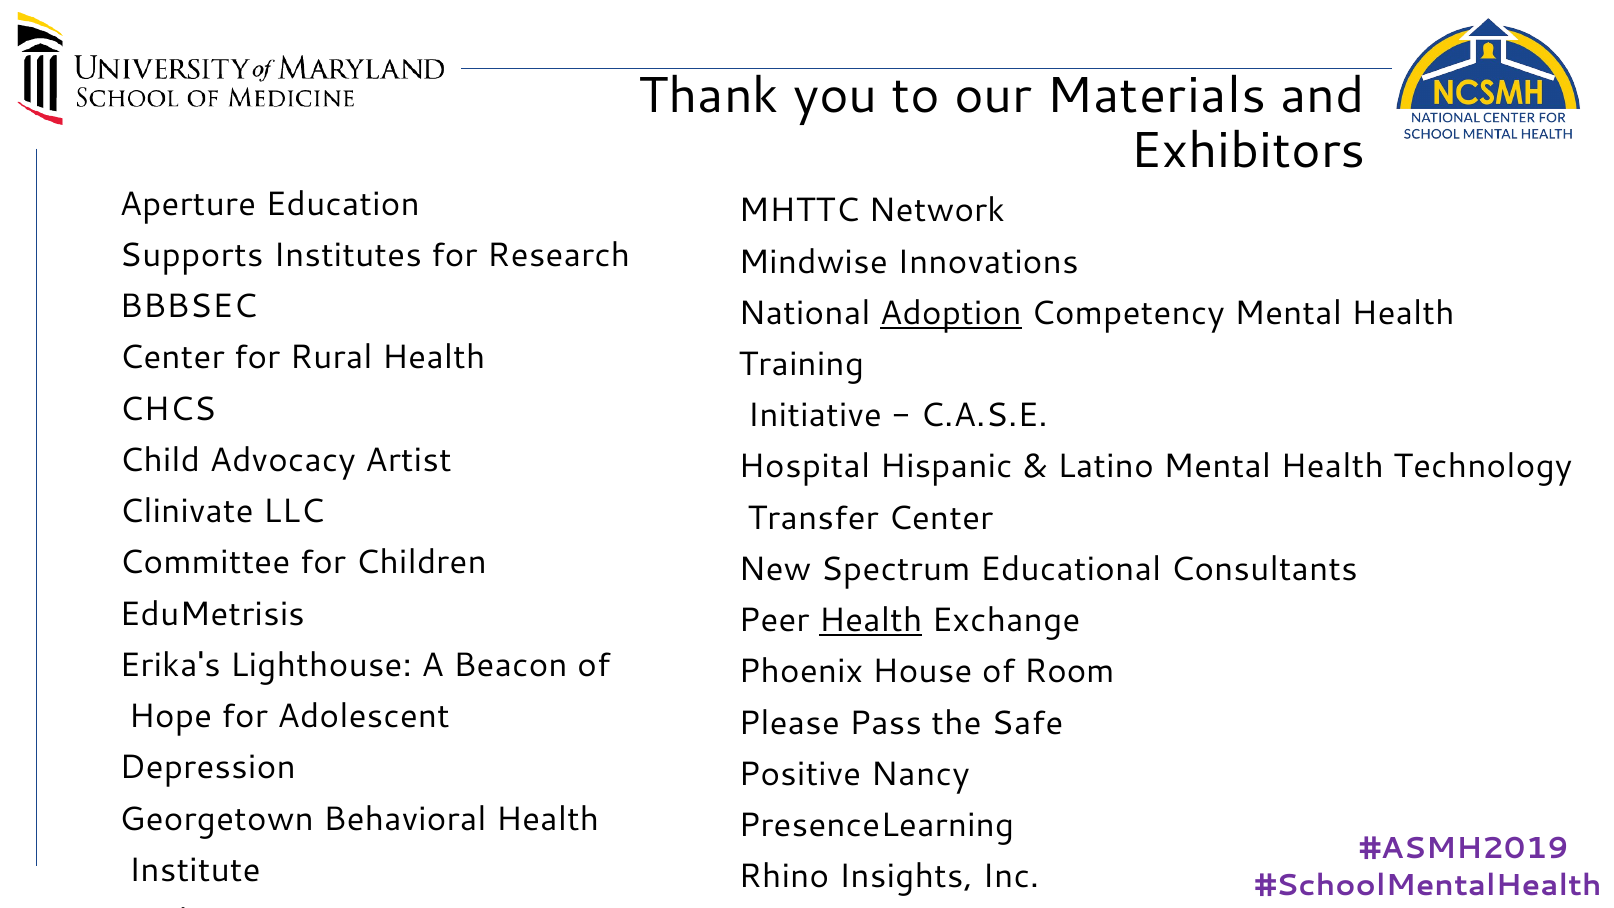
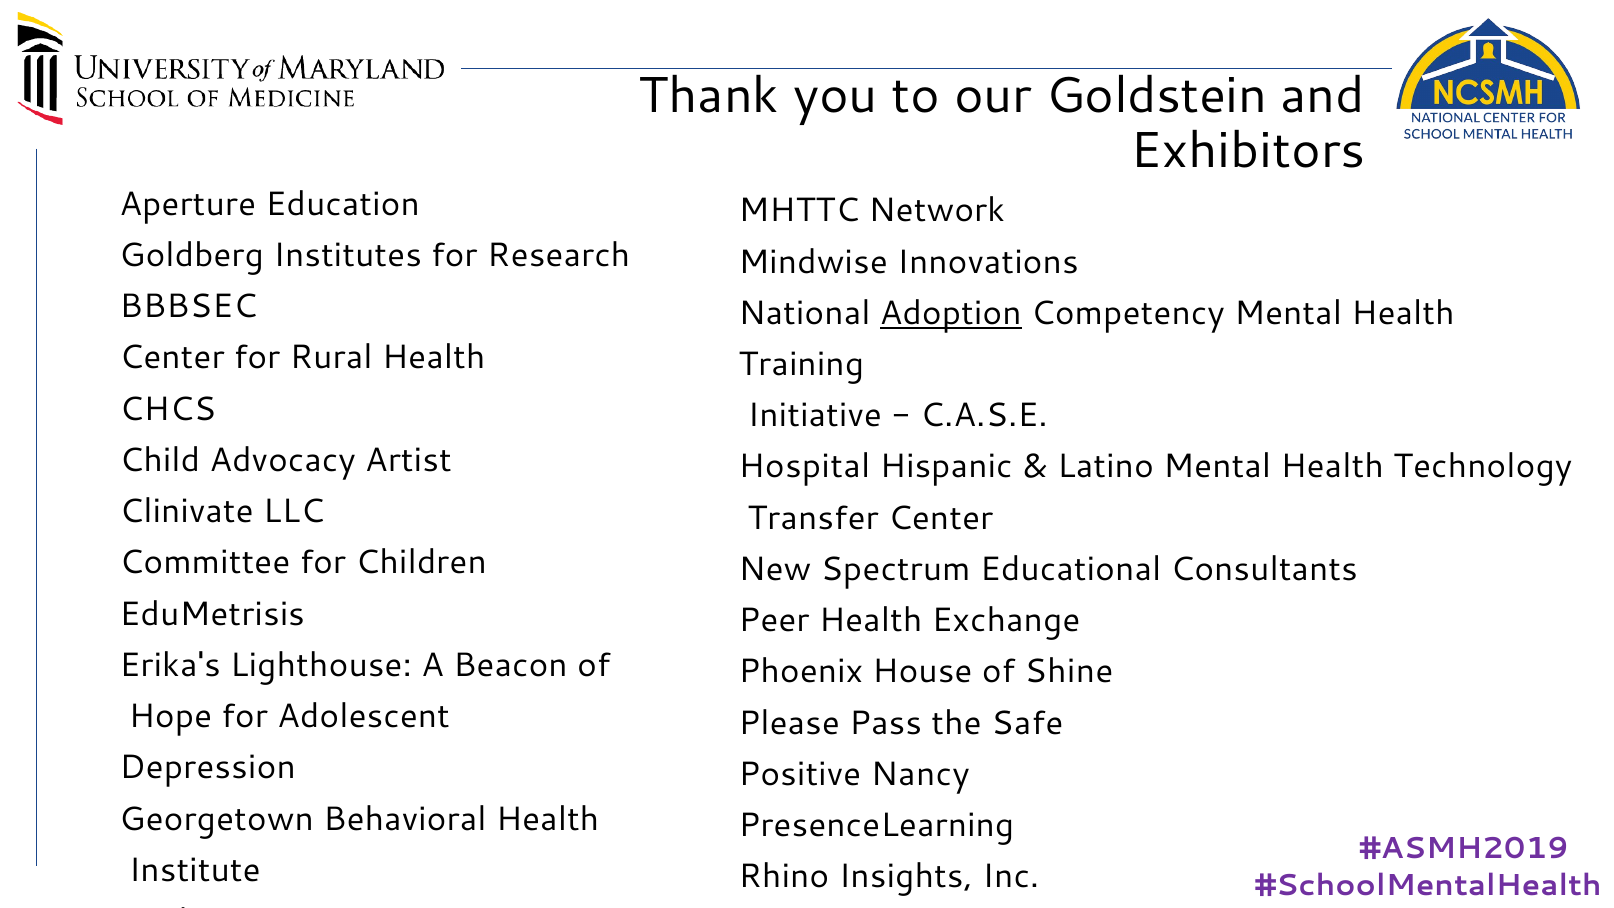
Materials: Materials -> Goldstein
Supports: Supports -> Goldberg
Health at (871, 620) underline: present -> none
Room: Room -> Shine
